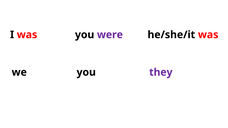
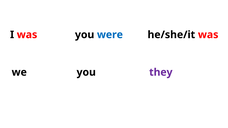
were colour: purple -> blue
